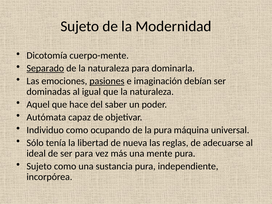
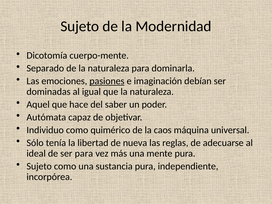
Separado underline: present -> none
ocupando: ocupando -> quimérico
la pura: pura -> caos
